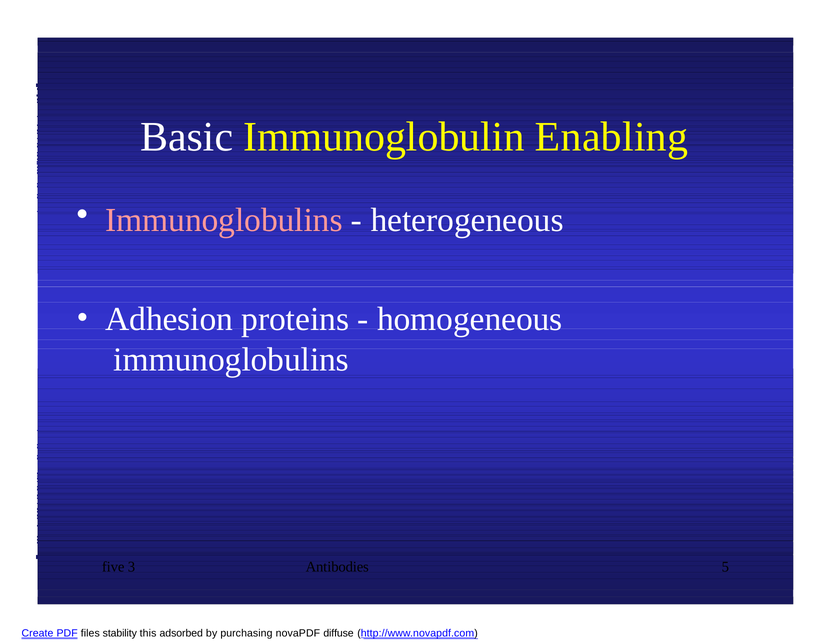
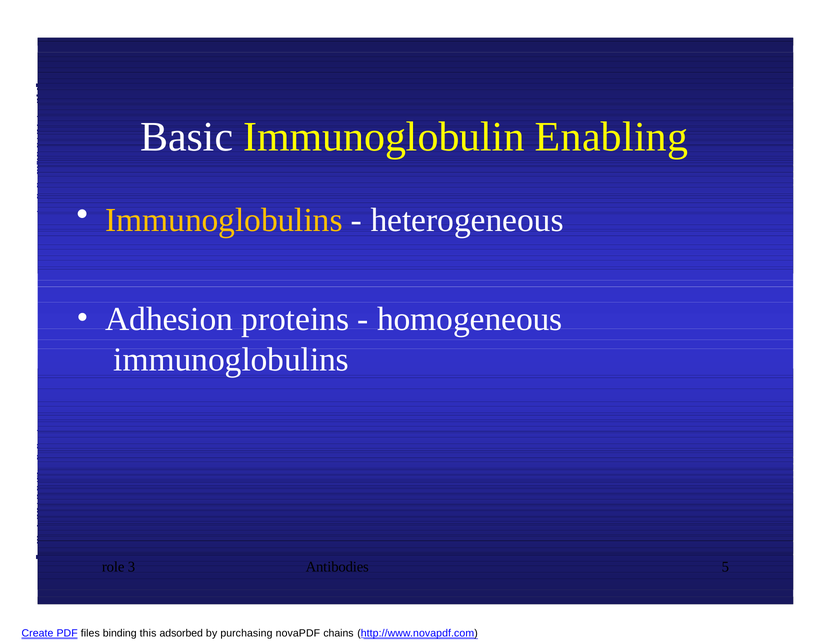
Immunoglobulins at (224, 220) colour: pink -> yellow
five: five -> role
stability: stability -> binding
diffuse: diffuse -> chains
